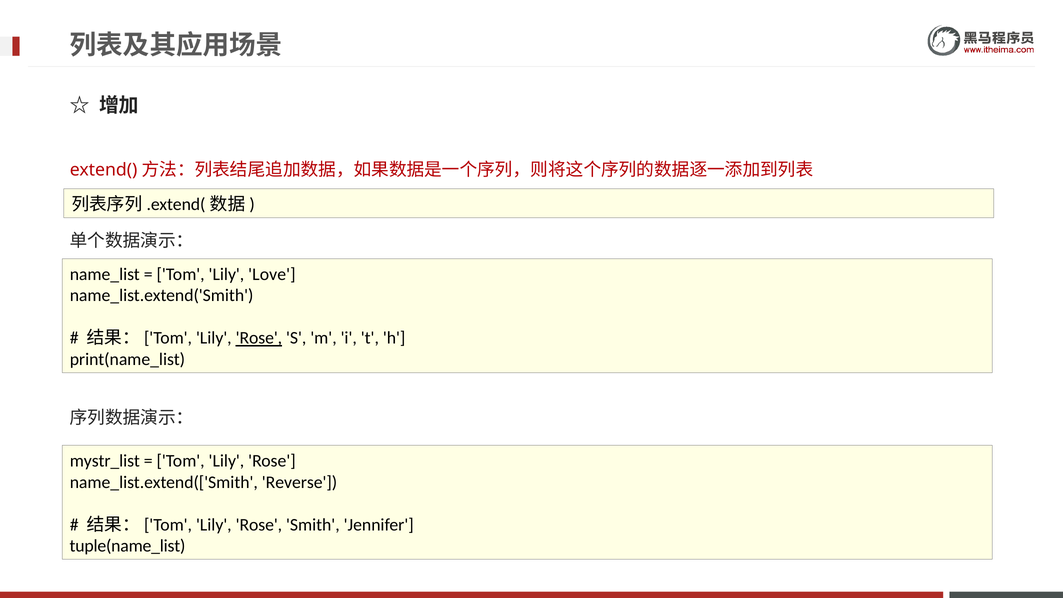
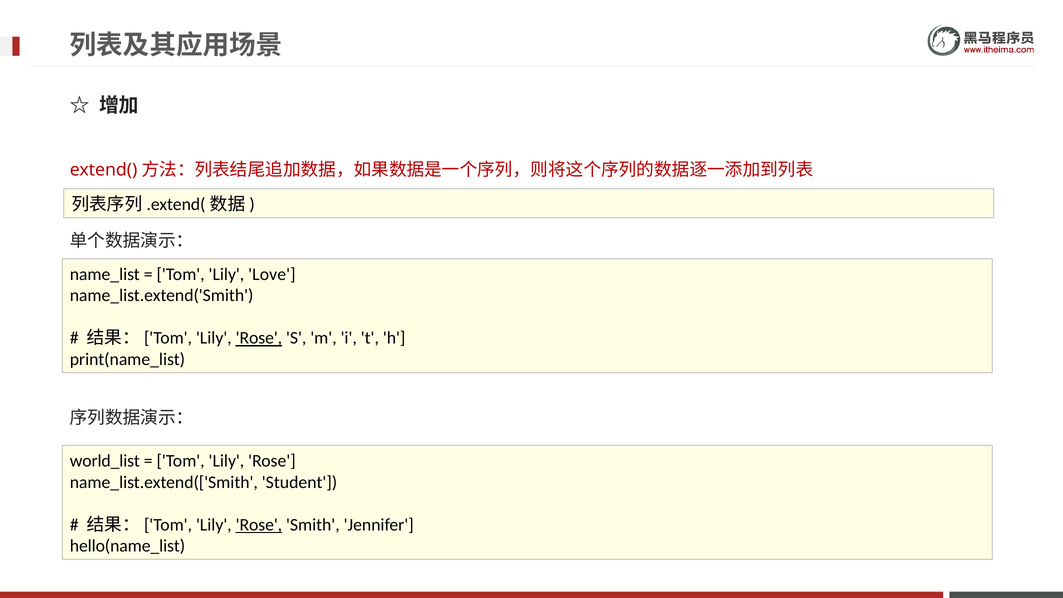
mystr_list: mystr_list -> world_list
Reverse: Reverse -> Student
Rose at (259, 525) underline: none -> present
tuple(name_list: tuple(name_list -> hello(name_list
